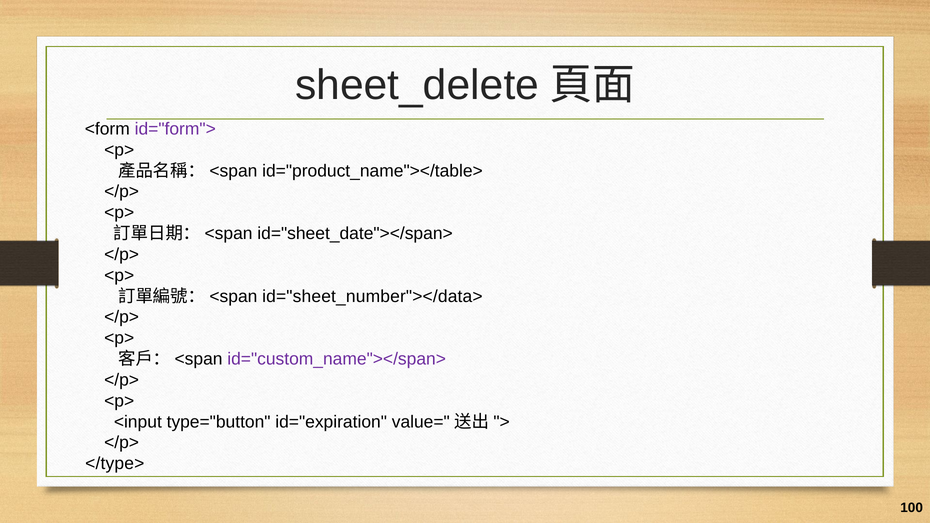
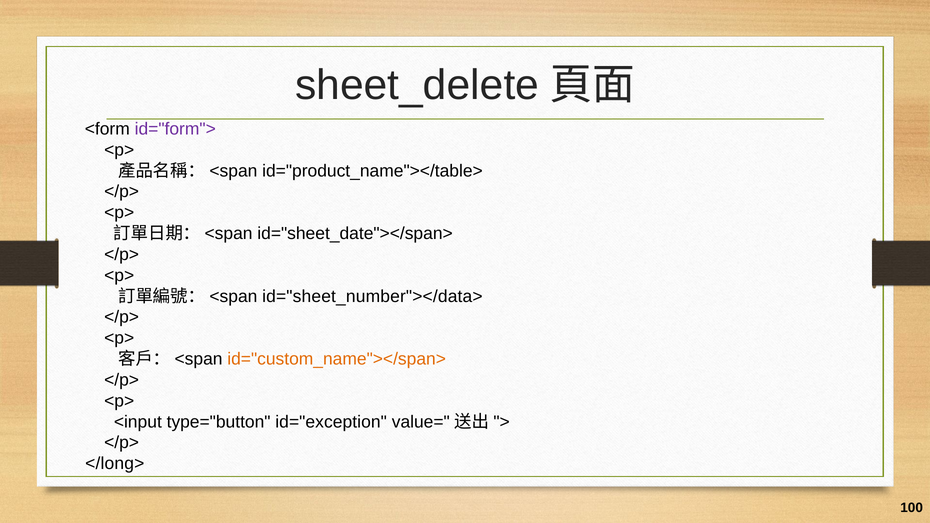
id="custom_name"></span> colour: purple -> orange
id="expiration: id="expiration -> id="exception
</type>: </type> -> </long>
